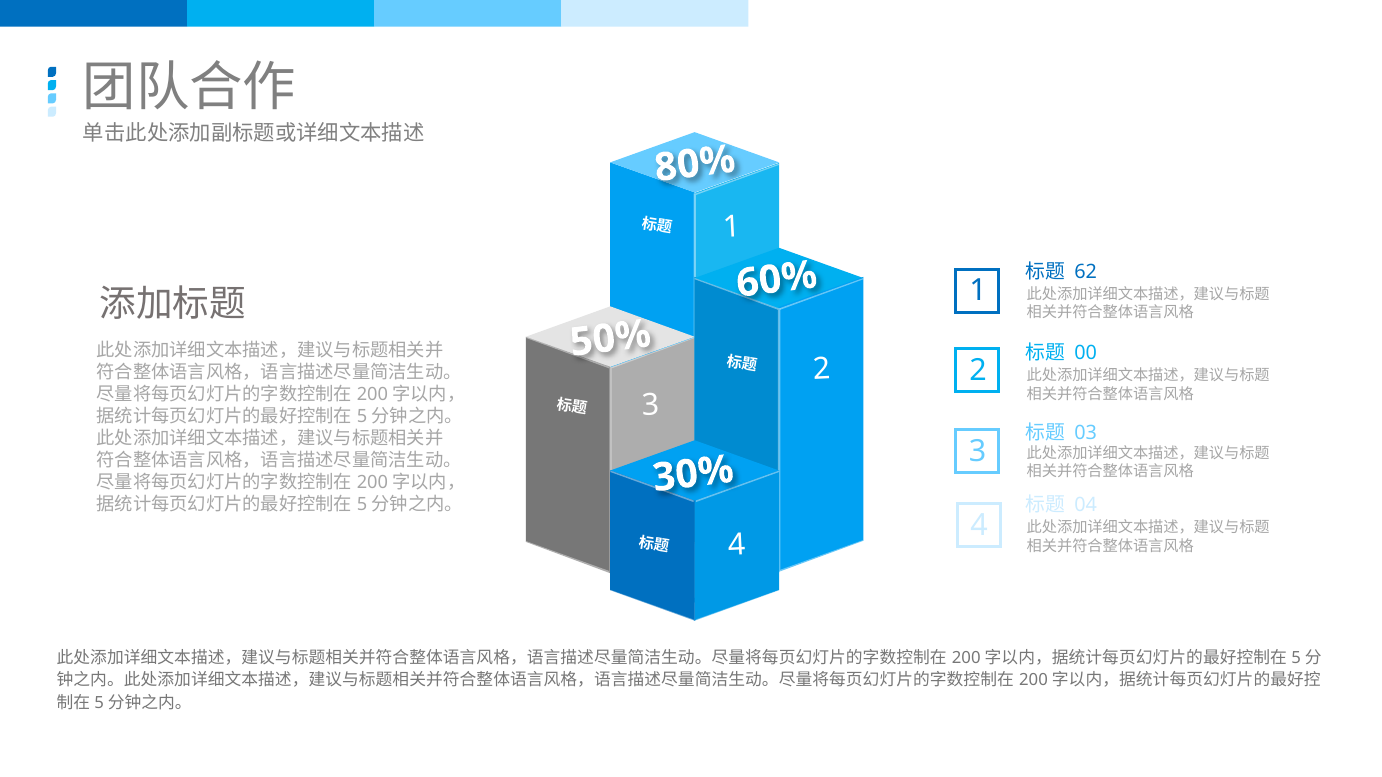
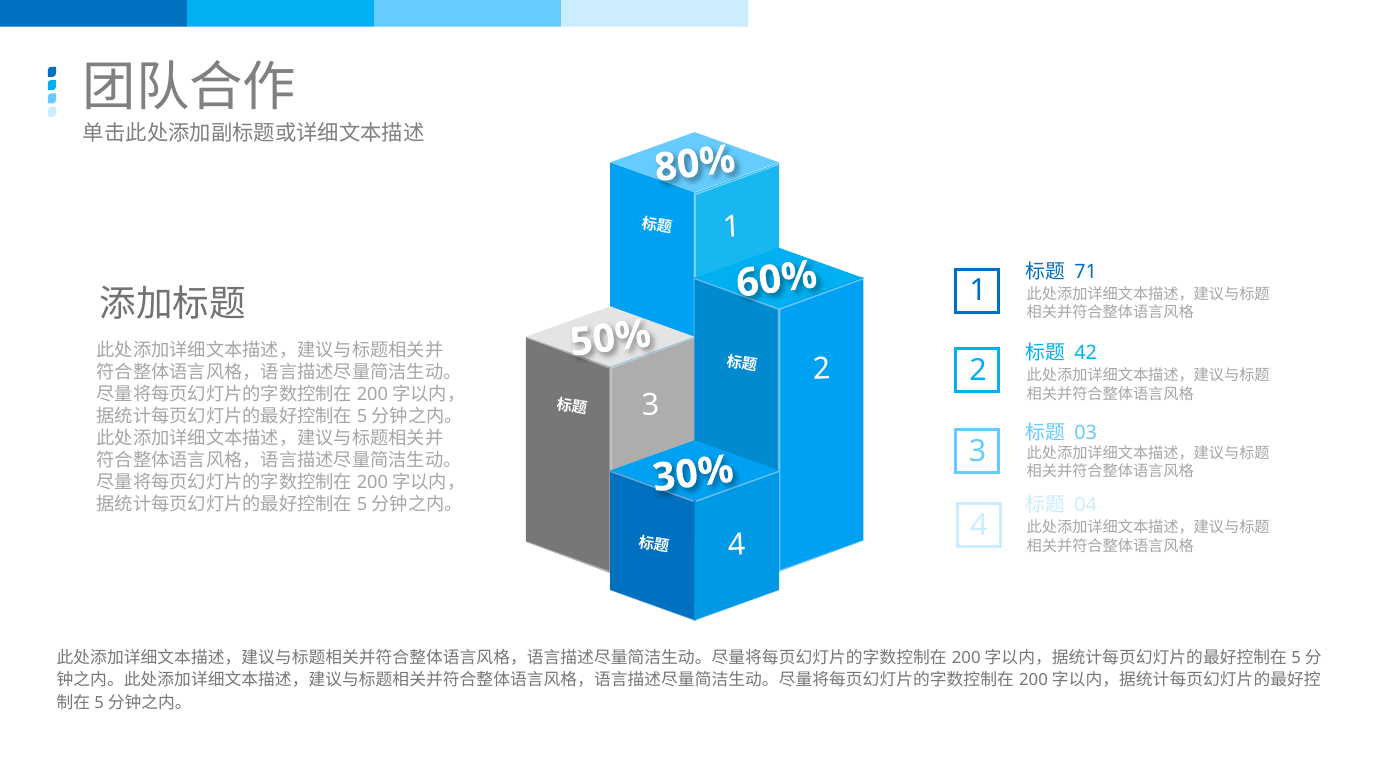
62: 62 -> 71
00: 00 -> 42
